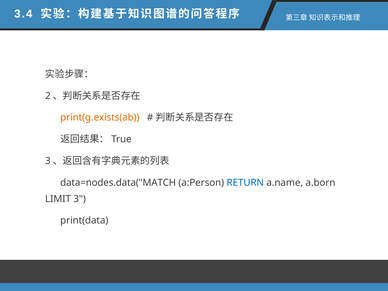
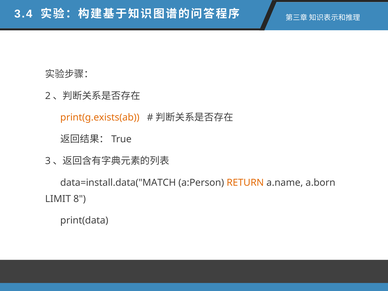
data=nodes.data("MATCH: data=nodes.data("MATCH -> data=install.data("MATCH
RETURN colour: blue -> orange
3: 3 -> 8
